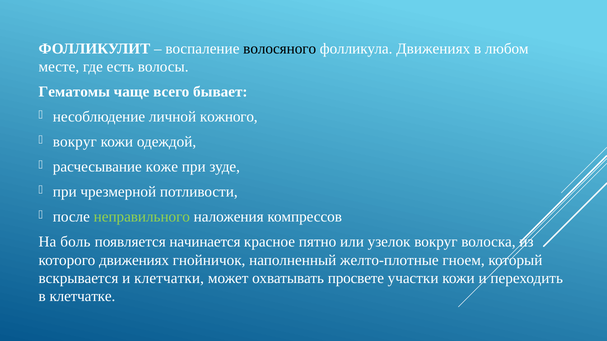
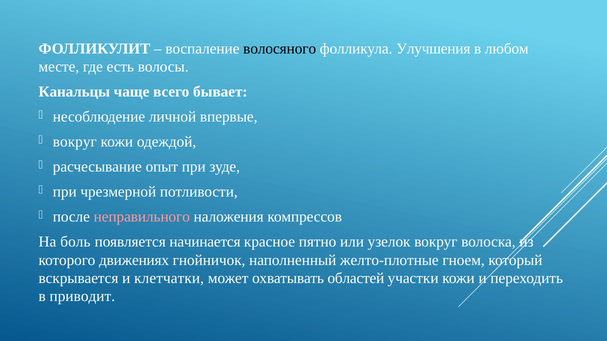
фолликула Движениях: Движениях -> Улучшения
Гематомы: Гематомы -> Канальцы
кожного: кожного -> впервые
коже: коже -> опыт
неправильного colour: light green -> pink
просвете: просвете -> областей
клетчатке: клетчатке -> приводит
